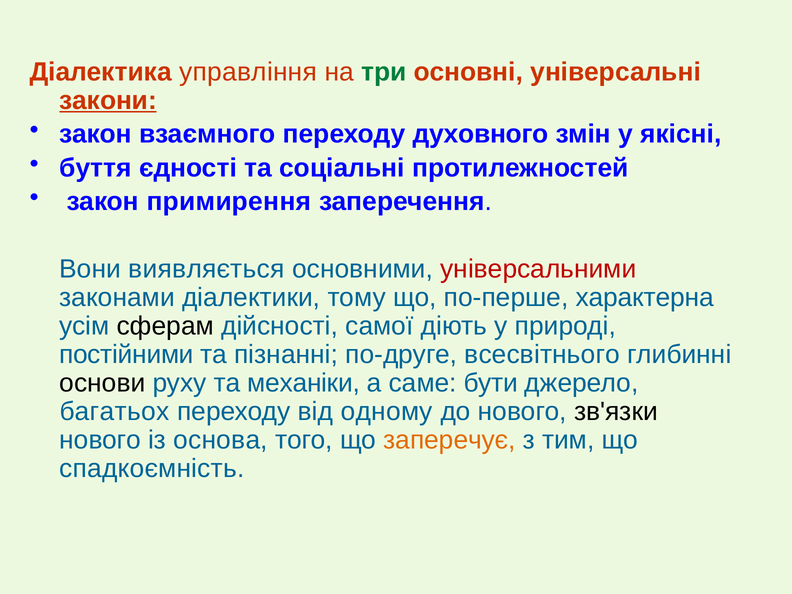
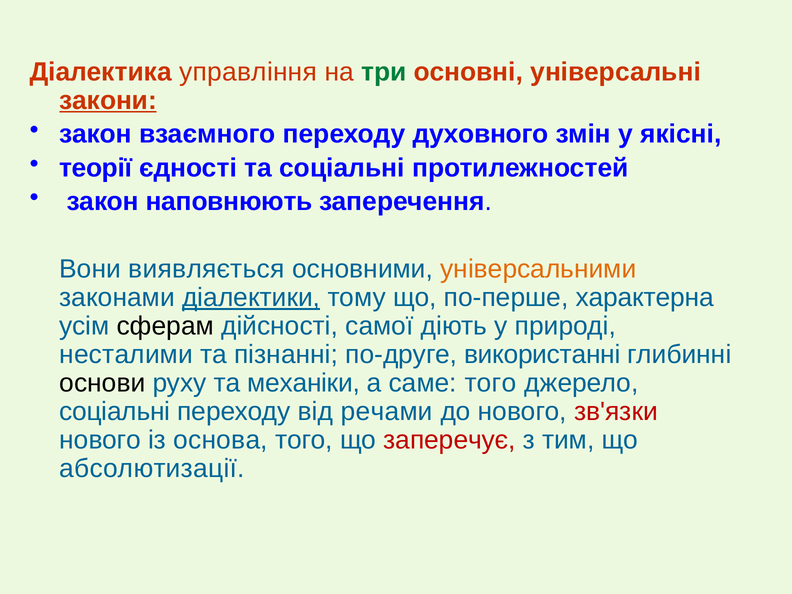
буття: буття -> теорії
примирення: примирення -> наповнюють
універсальними colour: red -> orange
діалектики underline: none -> present
постійними: постійними -> несталими
всесвітнього: всесвітнього -> використанні
саме бути: бути -> того
багатьох at (114, 412): багатьох -> соціальні
одному: одному -> речами
зв'язки colour: black -> red
заперечує colour: orange -> red
спадкоємність: спадкоємність -> абсолютизації
